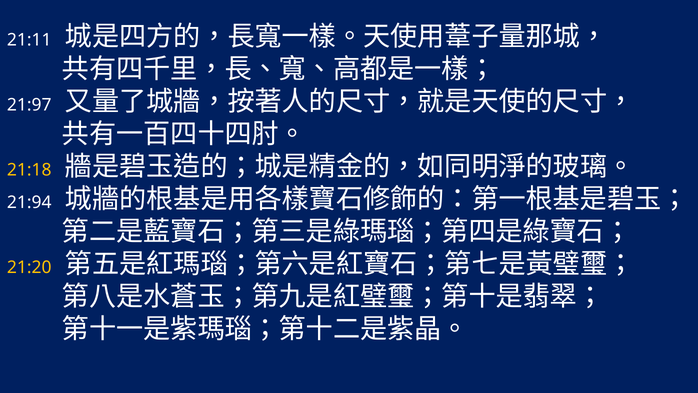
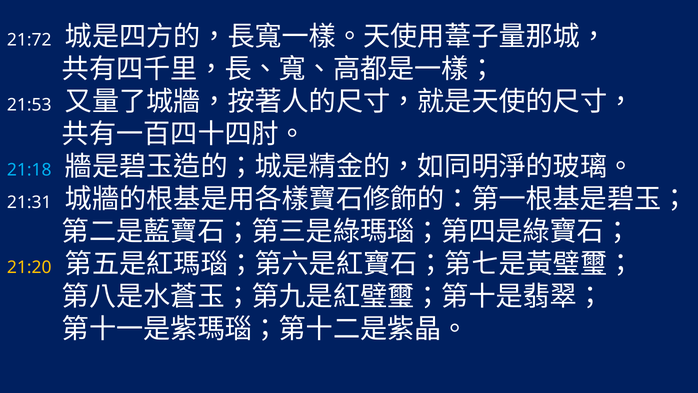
21:11: 21:11 -> 21:72
21:97: 21:97 -> 21:53
21:18 colour: yellow -> light blue
21:94: 21:94 -> 21:31
